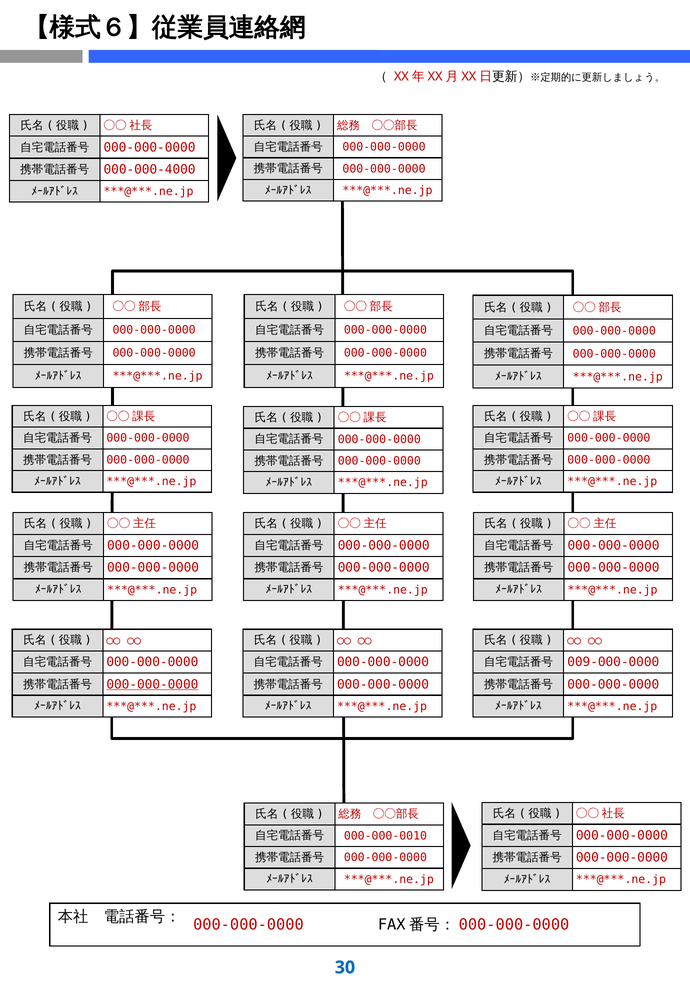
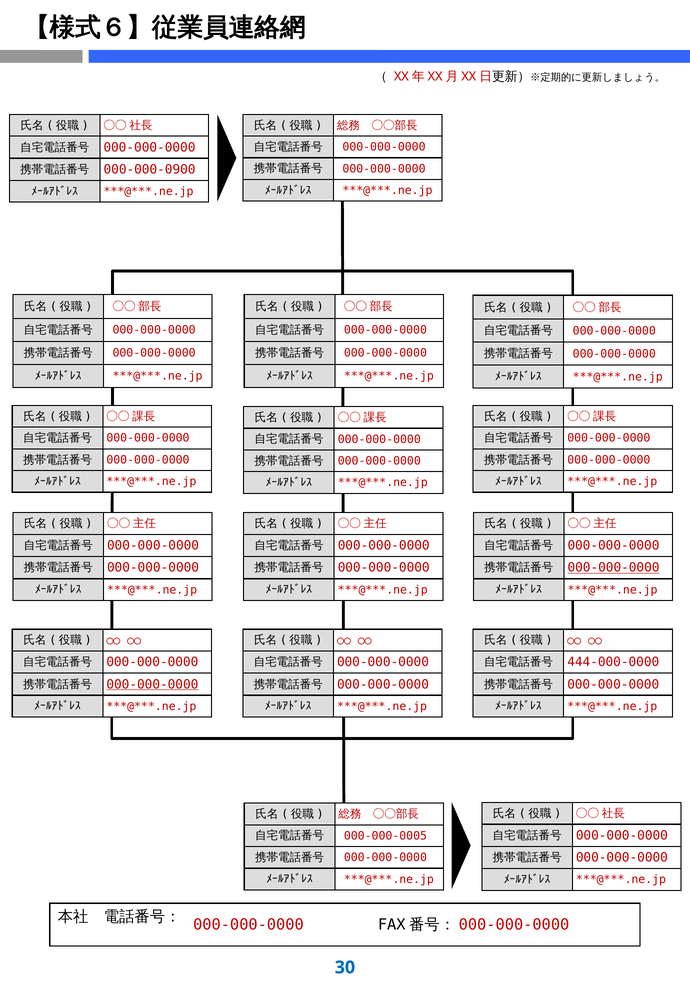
000-000-4000: 000-000-4000 -> 000-000-0900
000-000-0000 at (614, 568) underline: none -> present
009-000-0000: 009-000-0000 -> 444-000-0000
000-000-0010: 000-000-0010 -> 000-000-0005
